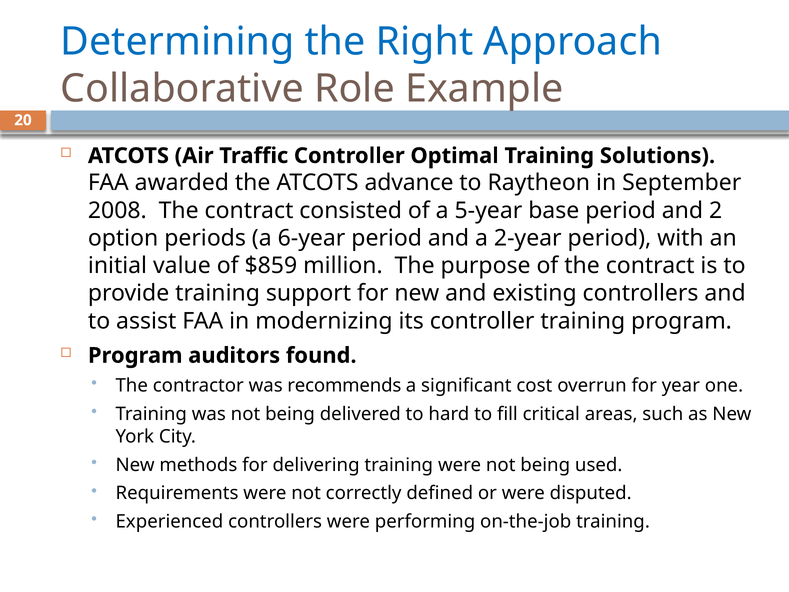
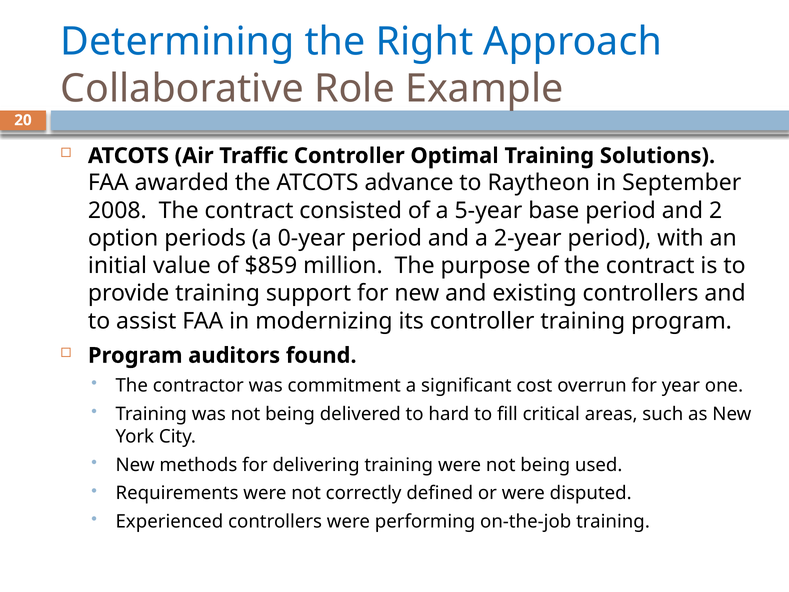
6-year: 6-year -> 0-year
recommends: recommends -> commitment
